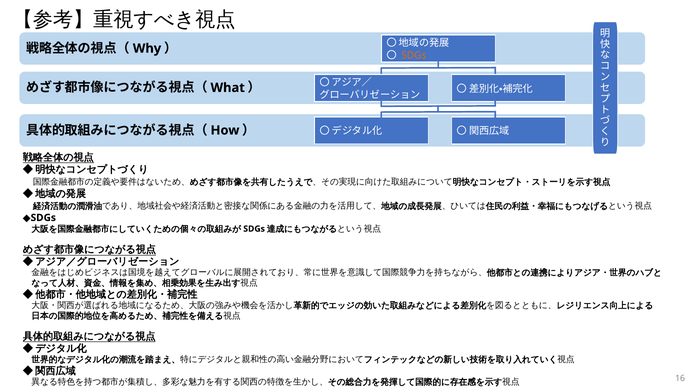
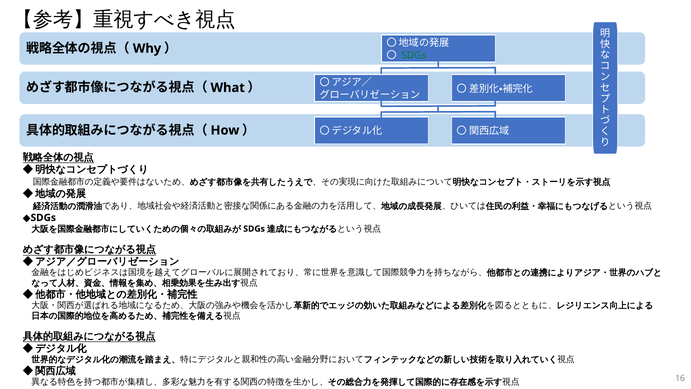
SDGs at (414, 55) colour: orange -> green
